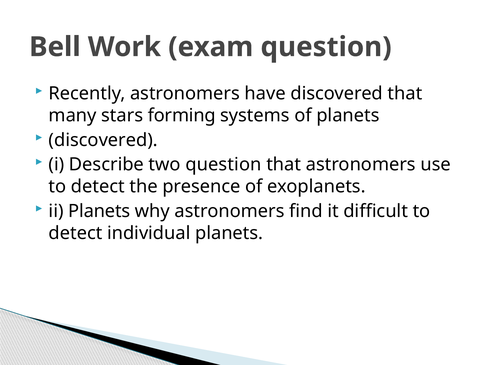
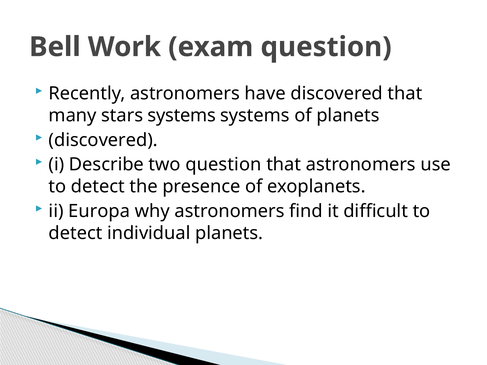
stars forming: forming -> systems
ii Planets: Planets -> Europa
